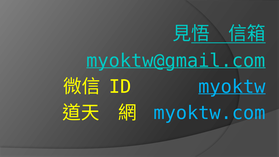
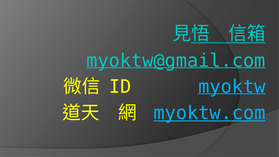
myoktw.com underline: none -> present
